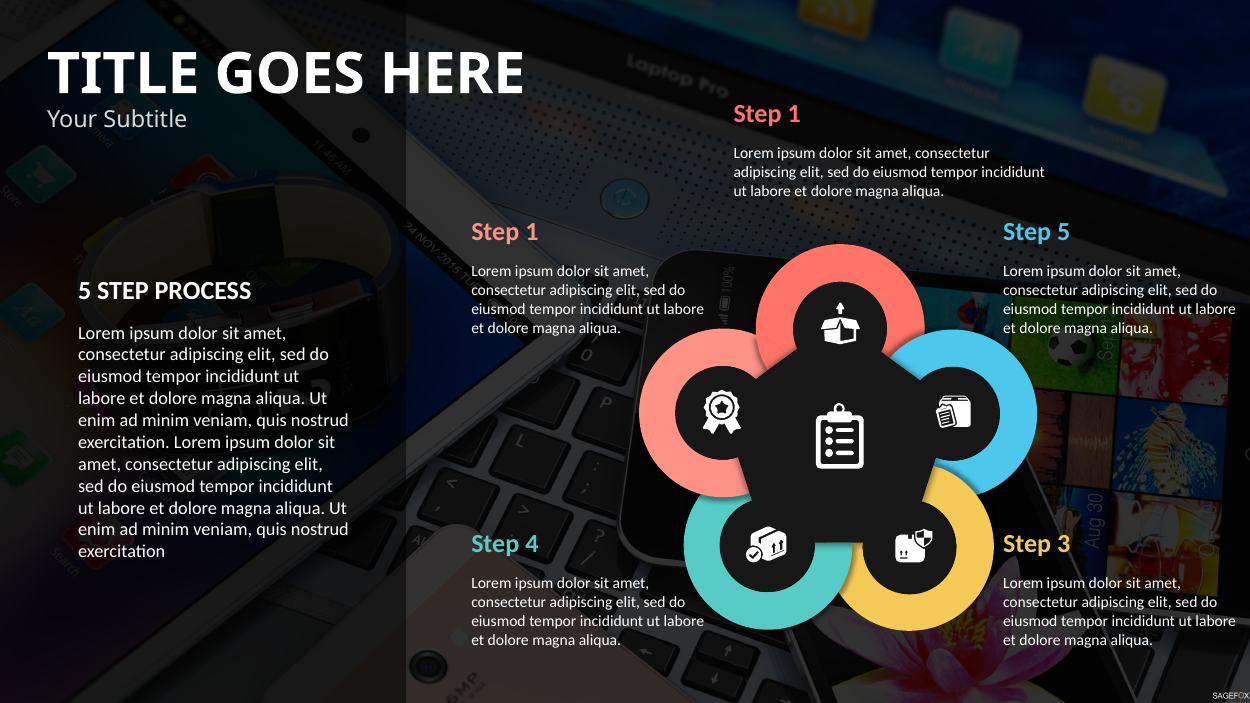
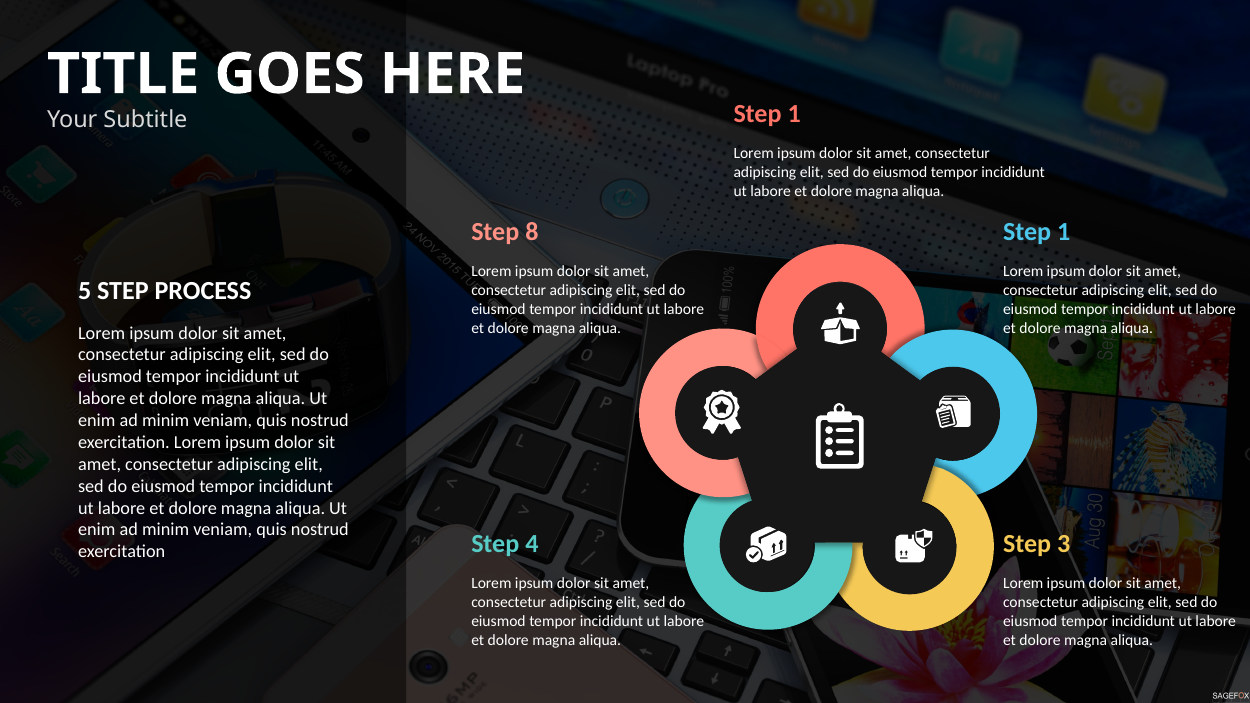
1 at (532, 232): 1 -> 8
5 at (1064, 232): 5 -> 1
